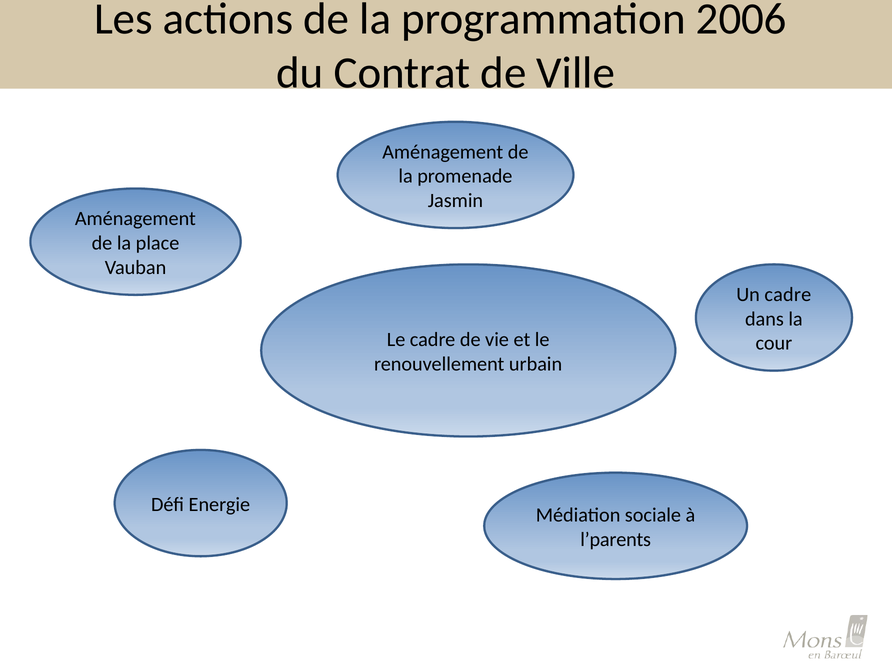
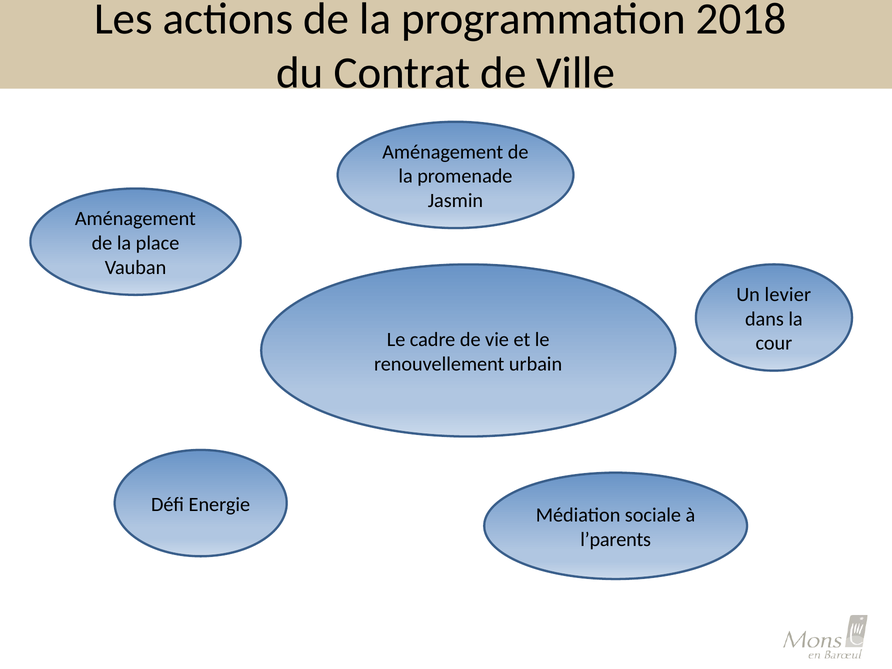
2006: 2006 -> 2018
Un cadre: cadre -> levier
